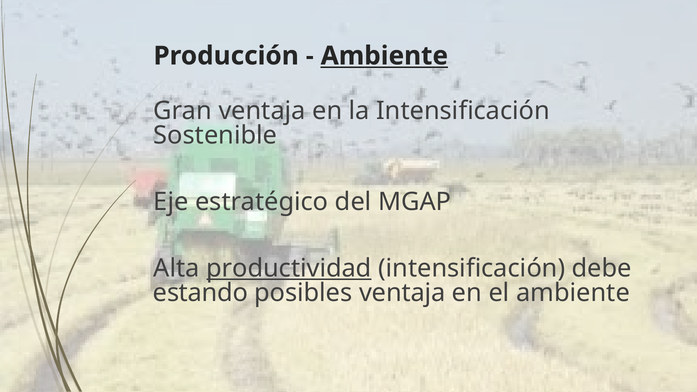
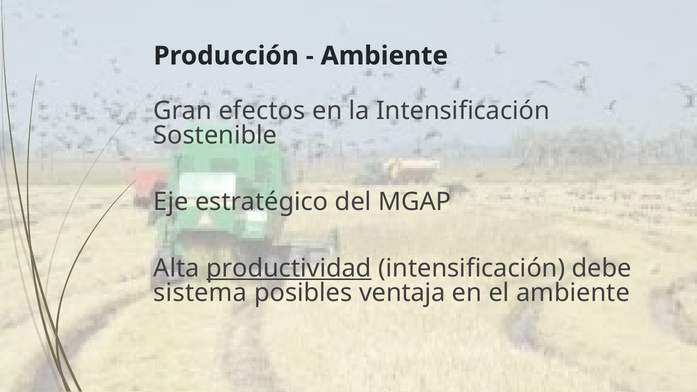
Ambiente at (384, 56) underline: present -> none
Gran ventaja: ventaja -> efectos
estando: estando -> sistema
